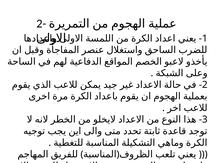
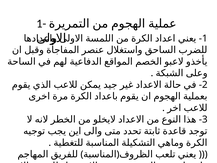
2-: 2- -> 1-
